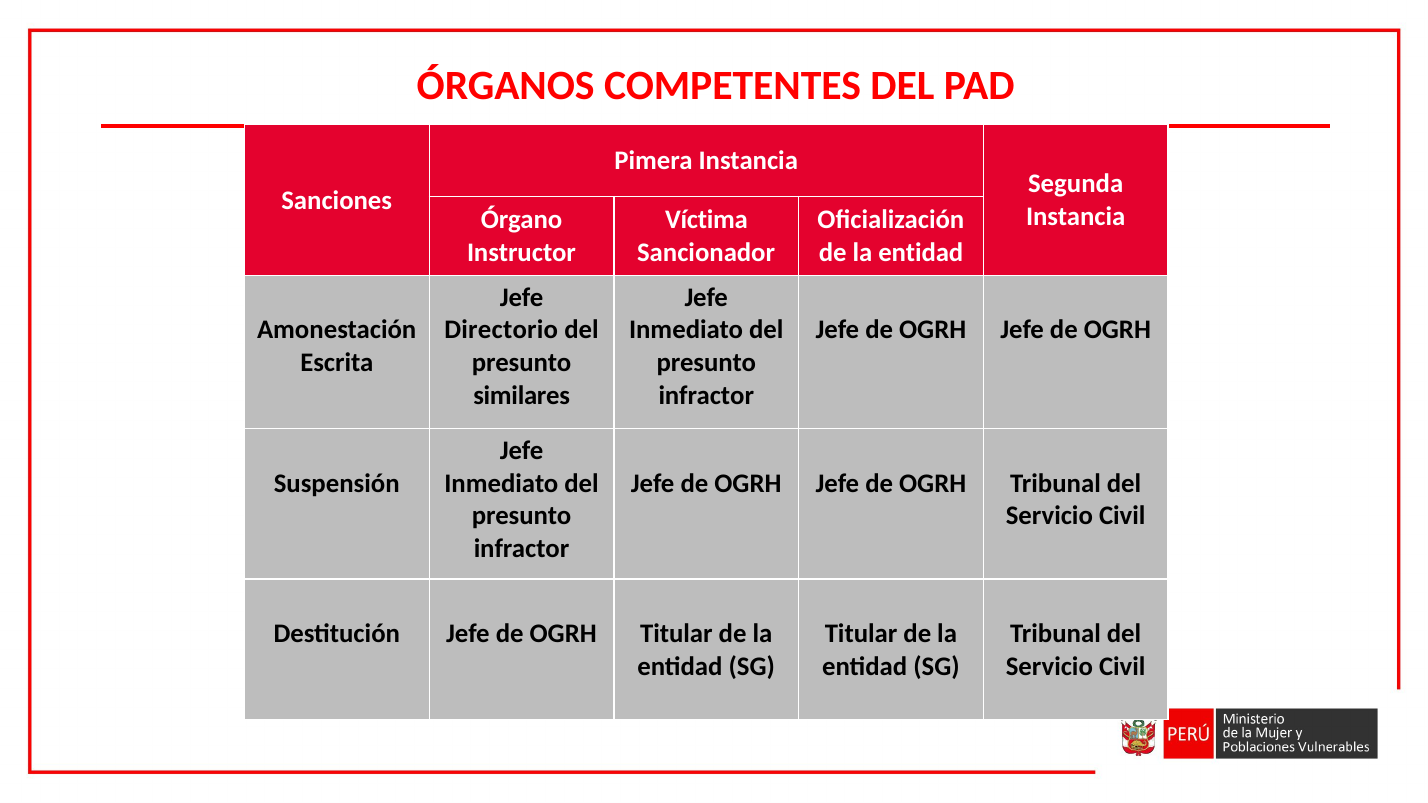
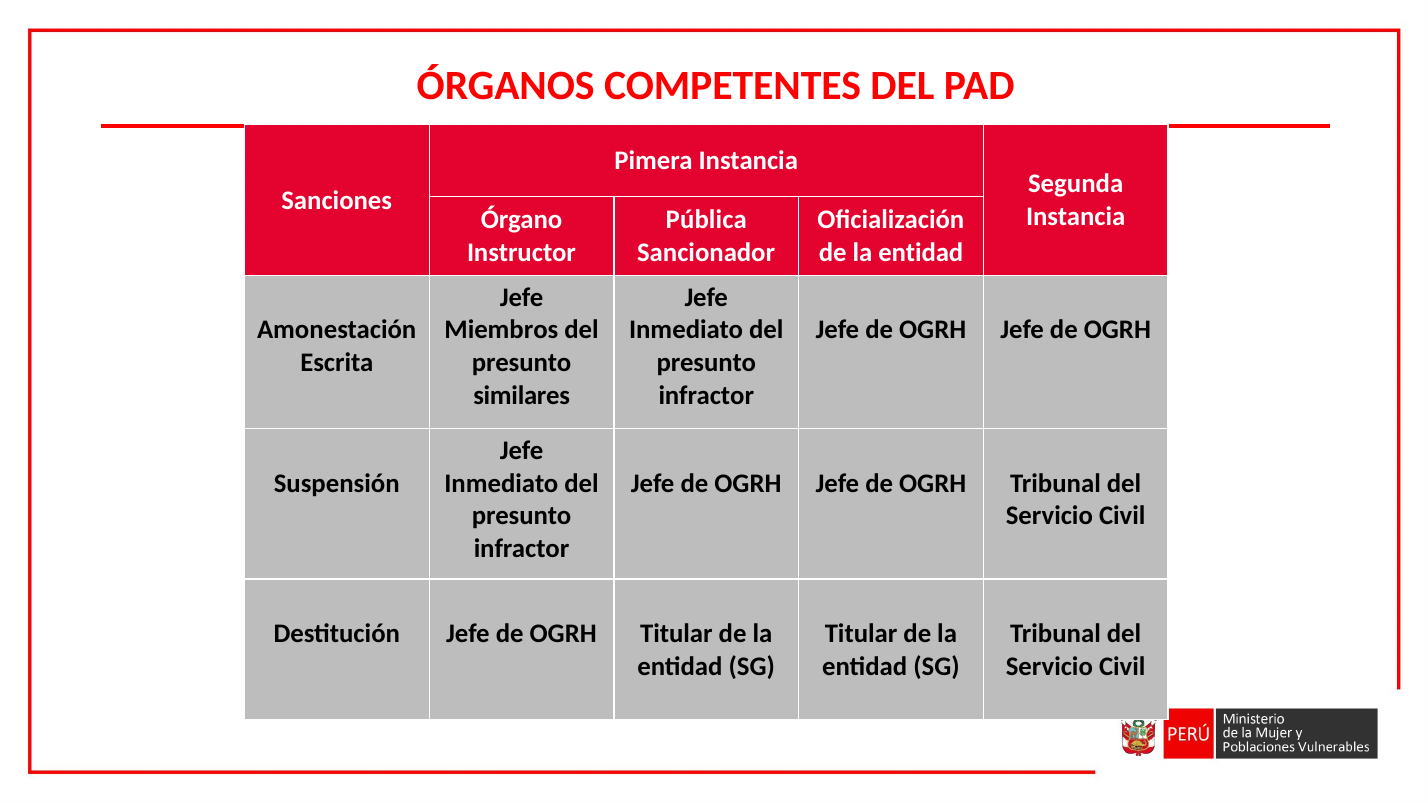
Víctima: Víctima -> Pública
Directorio: Directorio -> Miembros
